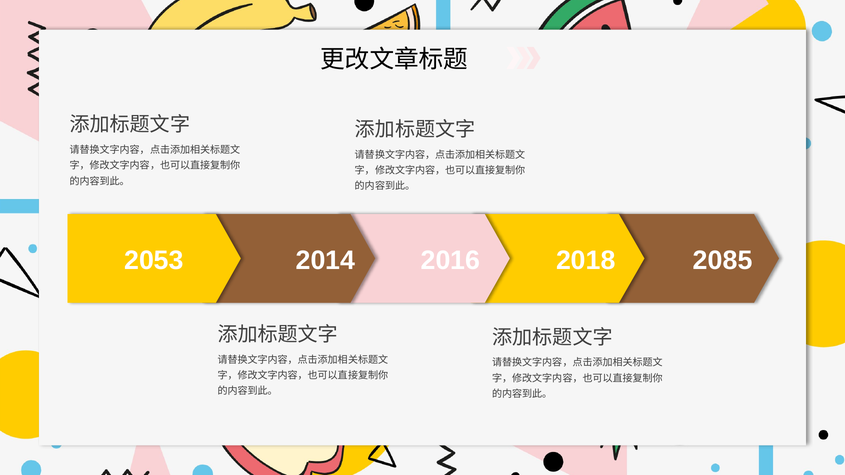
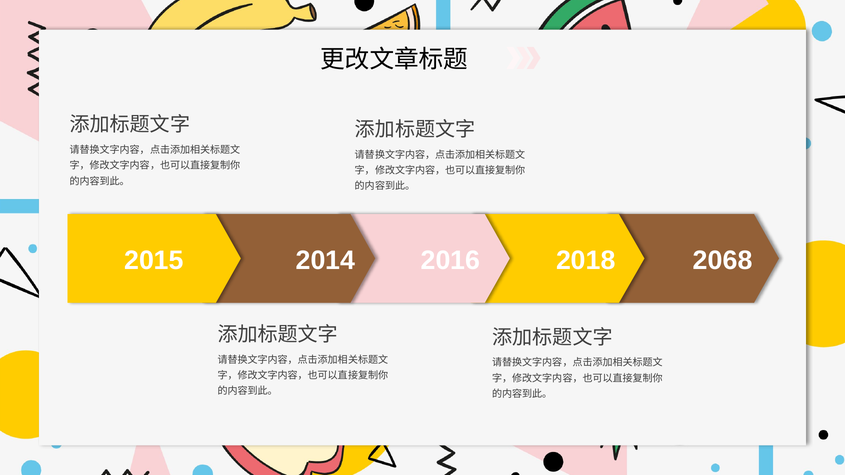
2053: 2053 -> 2015
2085: 2085 -> 2068
